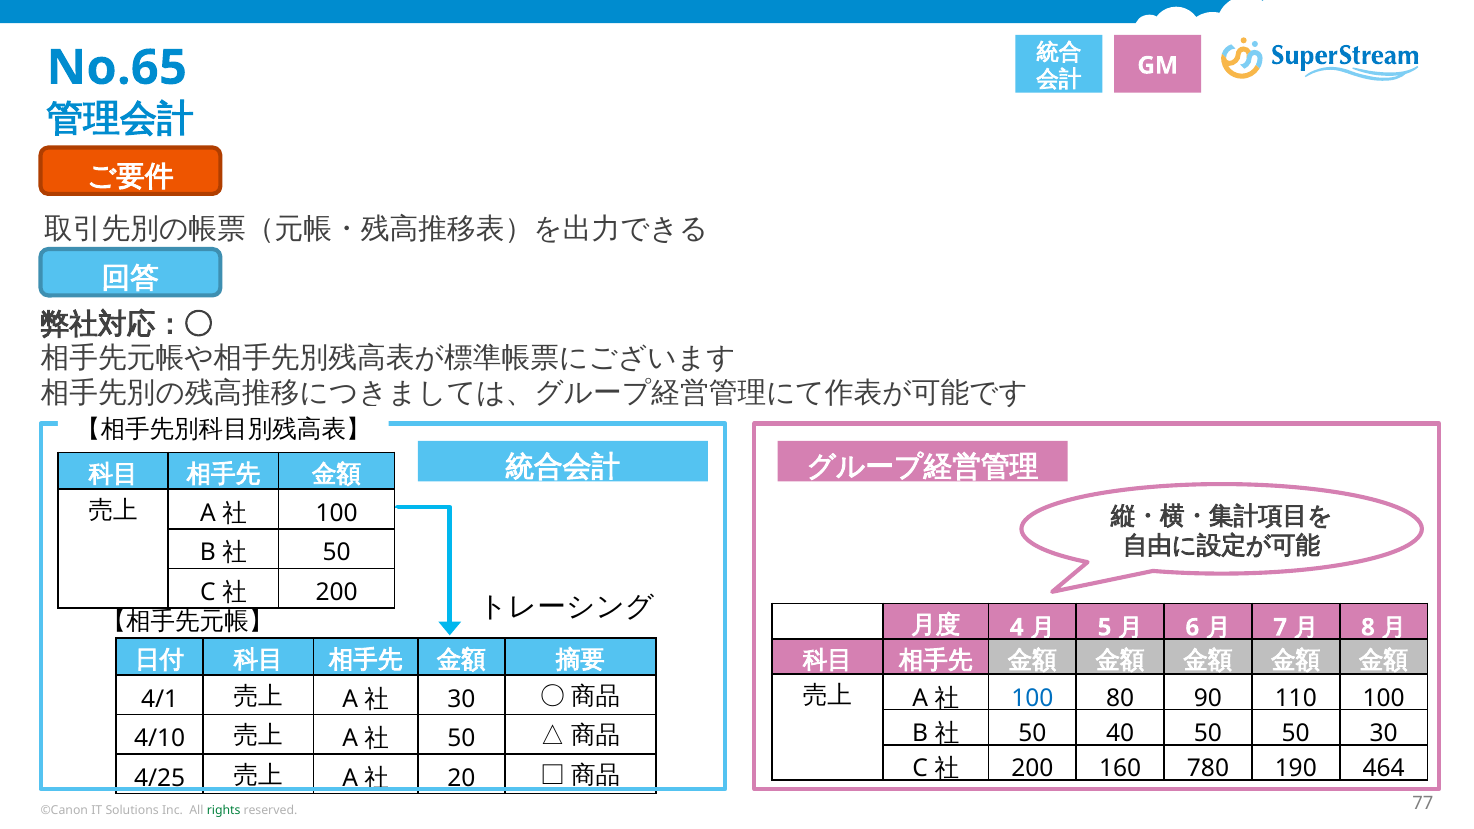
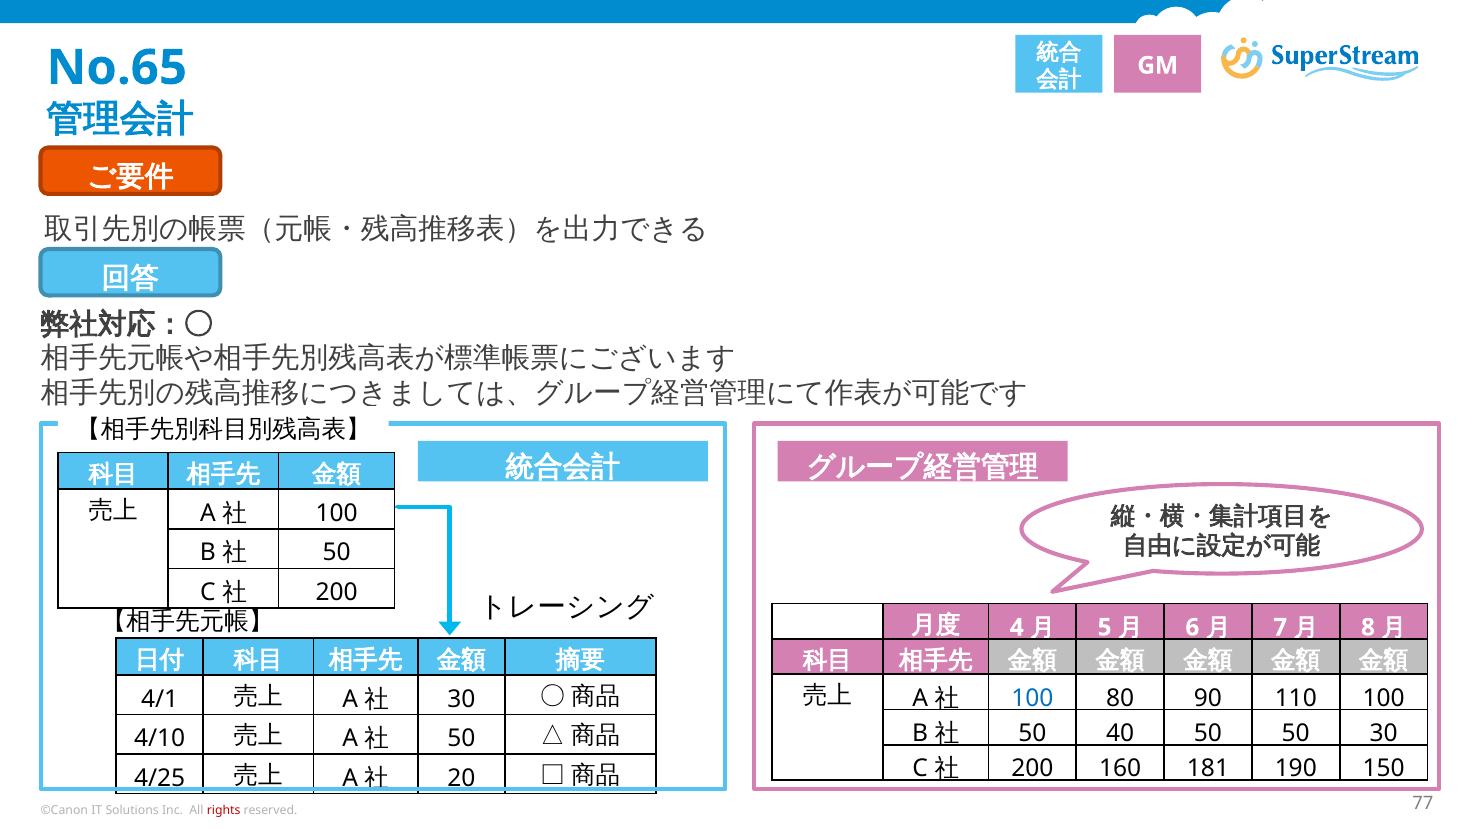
780: 780 -> 181
464: 464 -> 150
rights colour: green -> red
